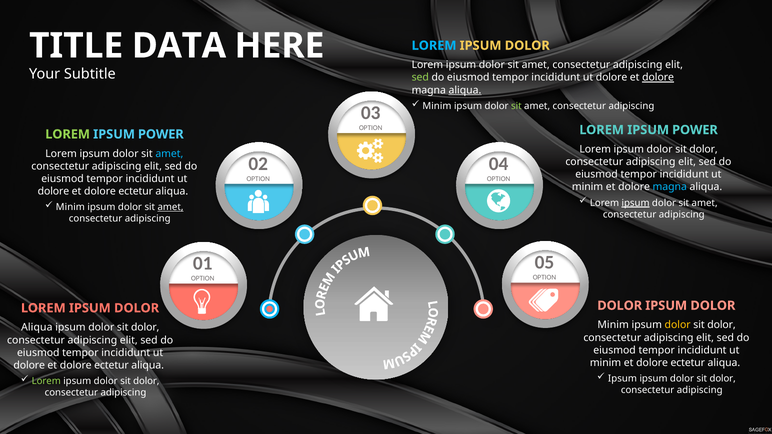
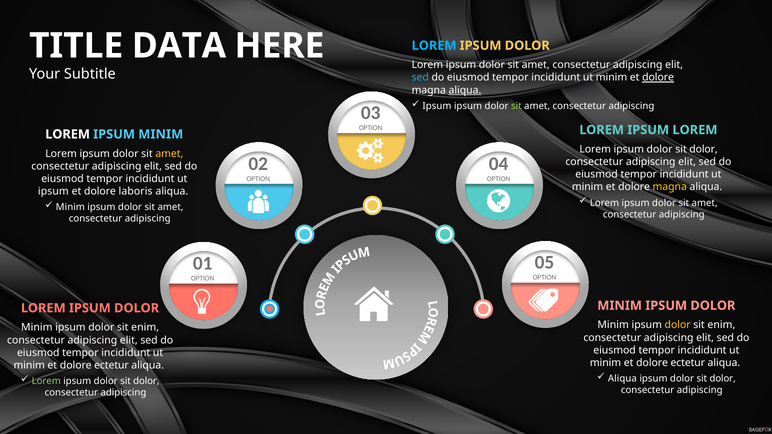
sed at (420, 78) colour: light green -> light blue
dolore at (612, 78): dolore -> minim
Minim at (437, 106): Minim -> Ipsum
POWER at (695, 130): POWER -> LOREM
LOREM at (68, 134) colour: light green -> white
POWER at (161, 134): POWER -> MINIM
amet at (169, 154) colour: light blue -> yellow
magna at (670, 187) colour: light blue -> yellow
dolore at (53, 191): dolore -> ipsum
ectetur at (136, 191): ectetur -> laboris
ipsum at (636, 203) underline: present -> none
amet at (170, 207) underline: present -> none
DOLOR at (620, 306): DOLOR -> MINIM
dolor at (722, 325): dolor -> enim
Aliqua at (37, 328): Aliqua -> Minim
dolor at (145, 328): dolor -> enim
dolore at (29, 365): dolore -> minim
Ipsum at (622, 379): Ipsum -> Aliqua
